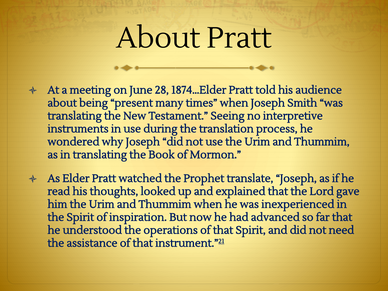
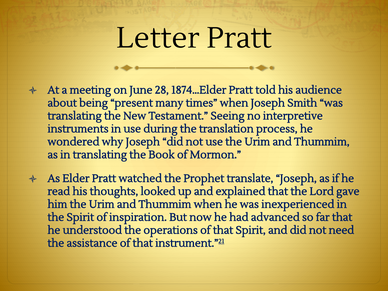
About at (158, 38): About -> Letter
